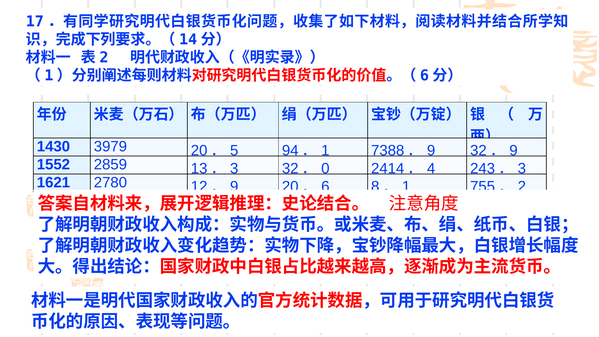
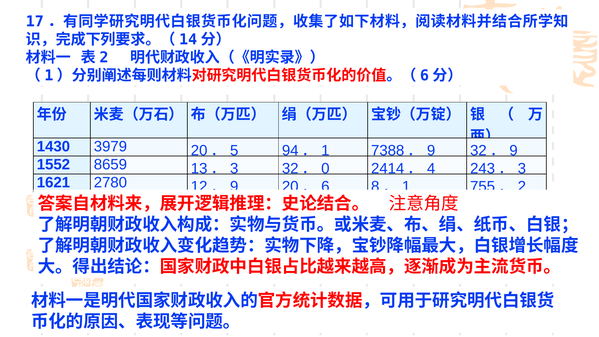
2859: 2859 -> 8659
